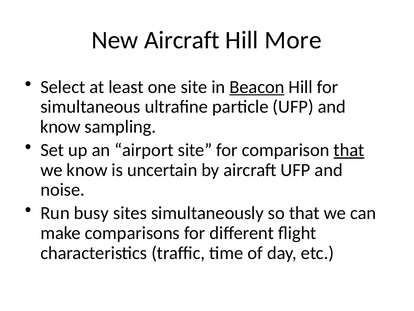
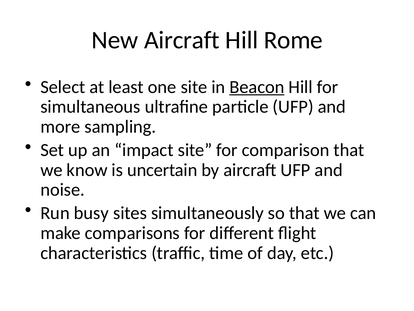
More: More -> Rome
know at (60, 127): know -> more
airport: airport -> impact
that at (349, 150) underline: present -> none
